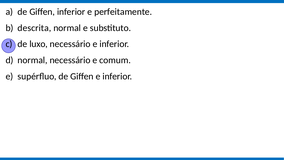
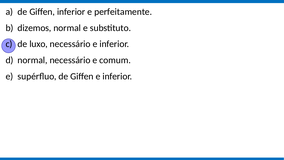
descrita: descrita -> dizemos
